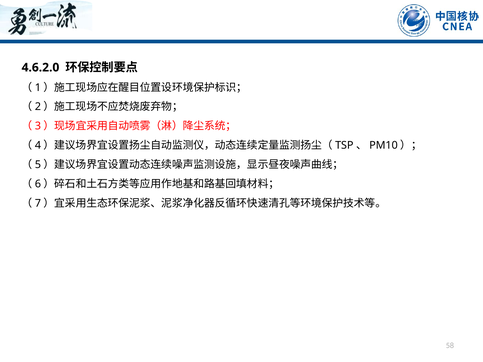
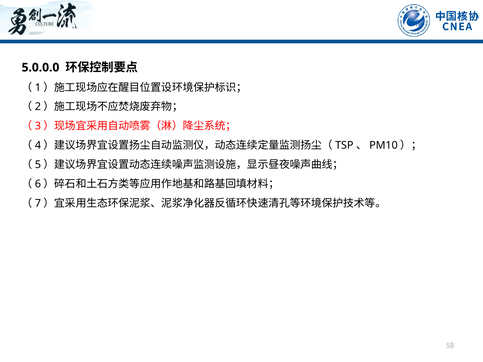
4.6.2.0: 4.6.2.0 -> 5.0.0.0
